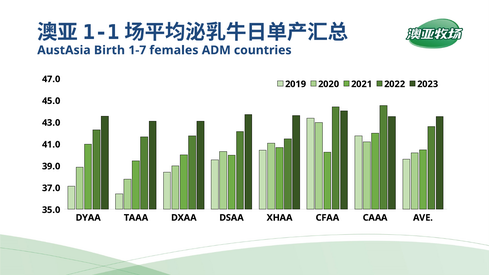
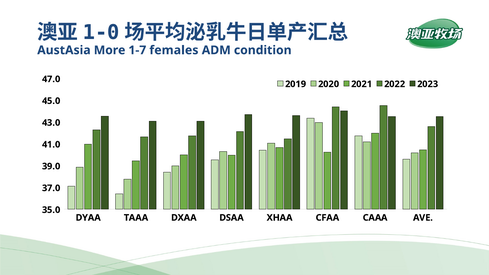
1-1: 1-1 -> 1-0
Birth: Birth -> More
countries: countries -> condition
